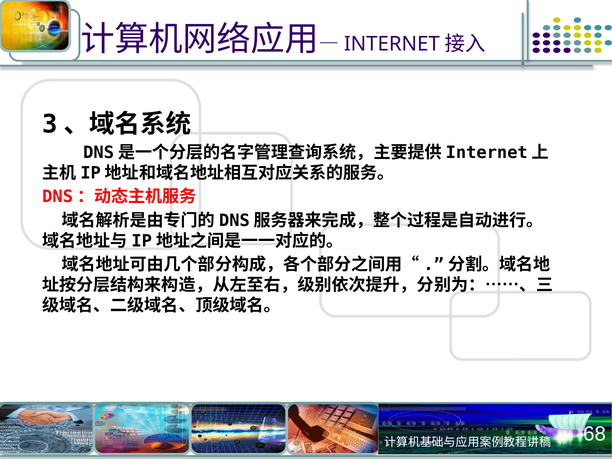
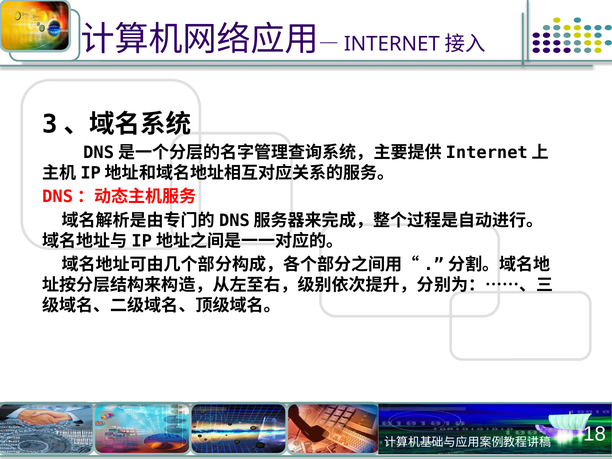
68: 68 -> 18
